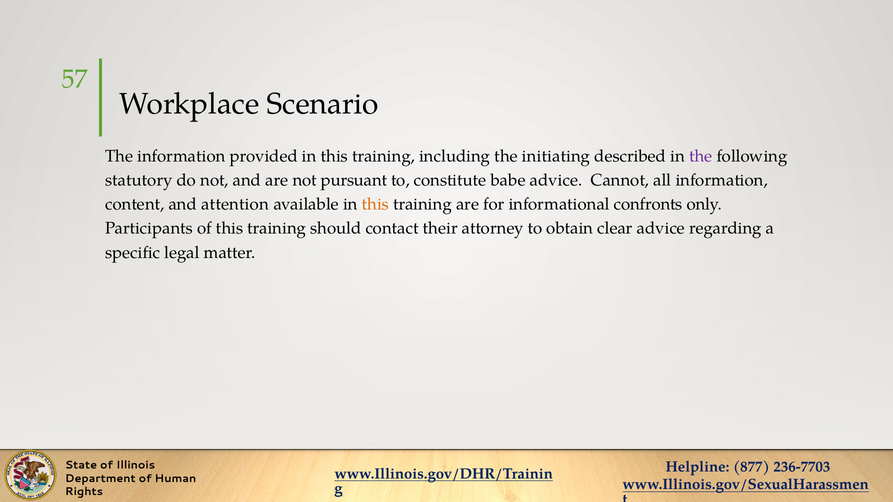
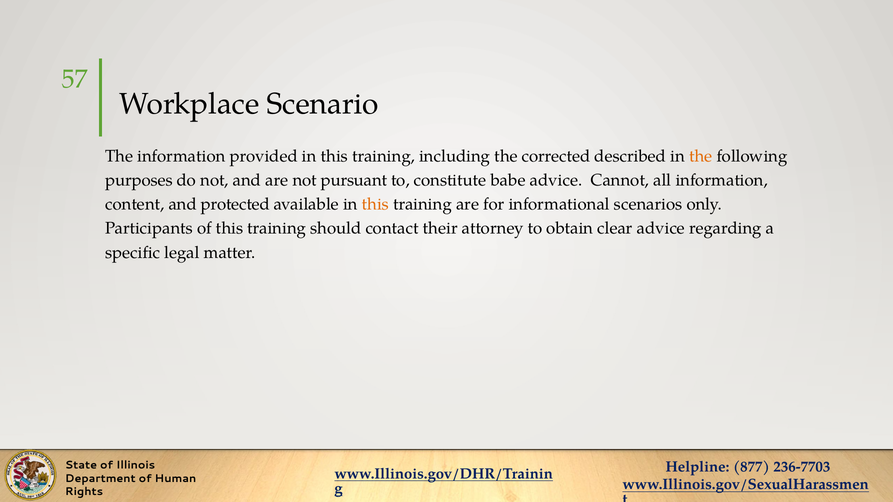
initiating: initiating -> corrected
the at (701, 156) colour: purple -> orange
statutory: statutory -> purposes
attention: attention -> protected
confronts: confronts -> scenarios
